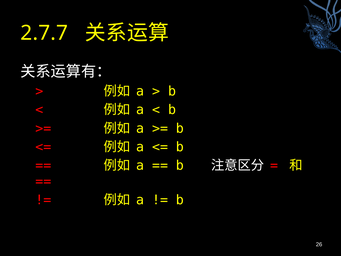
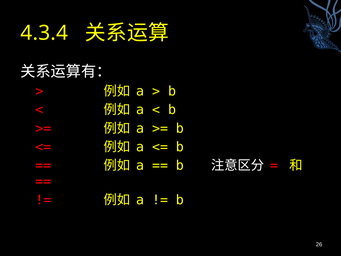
2.7.7: 2.7.7 -> 4.3.4
